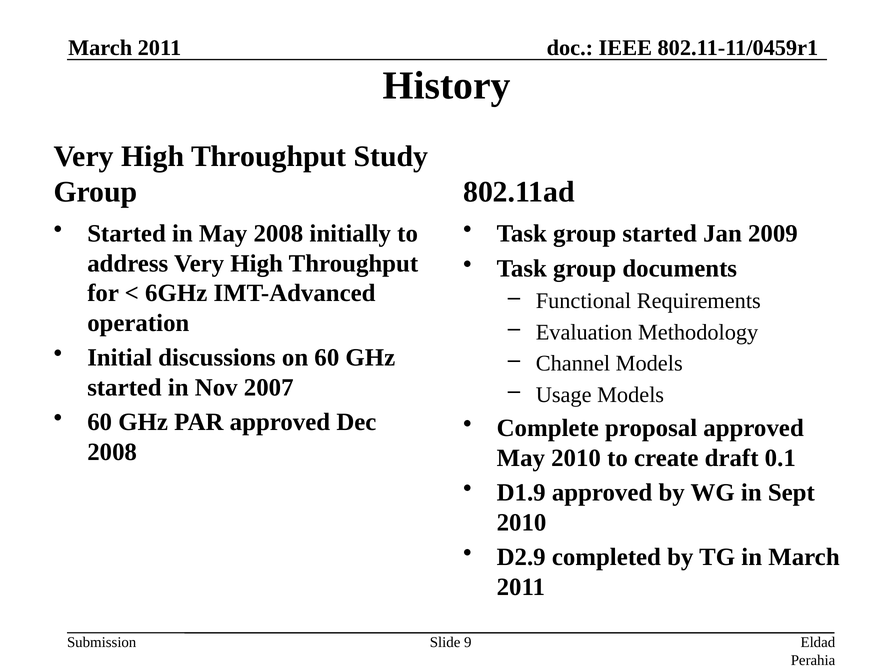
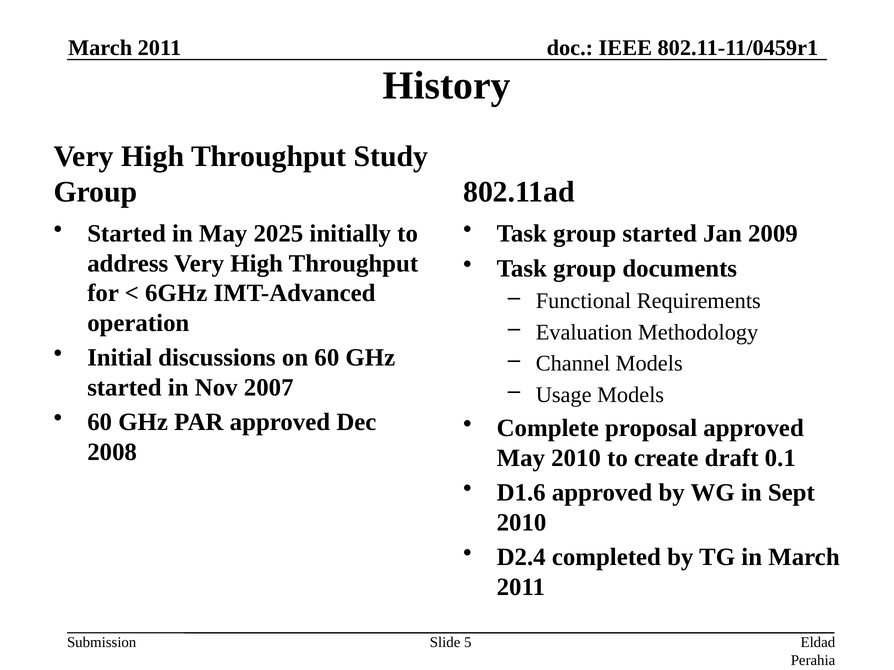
May 2008: 2008 -> 2025
D1.9: D1.9 -> D1.6
D2.9: D2.9 -> D2.4
9: 9 -> 5
